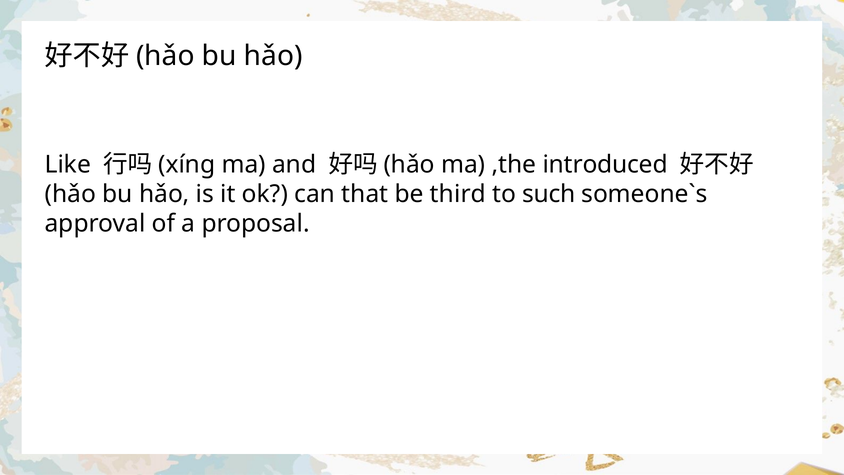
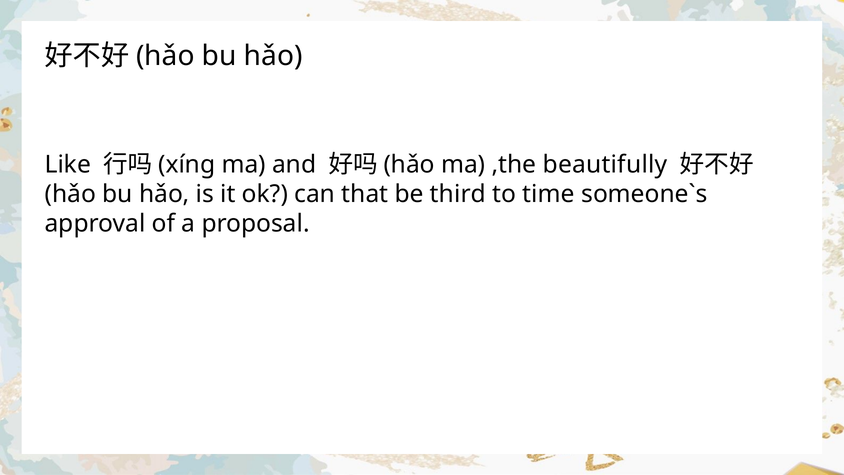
introduced: introduced -> beautifully
such: such -> time
